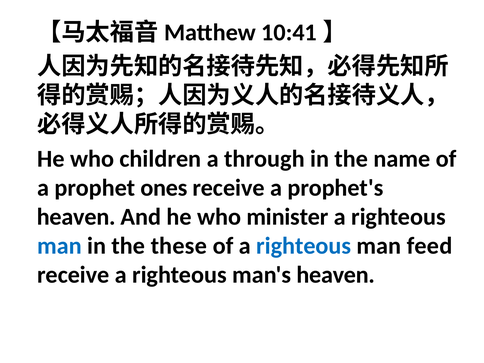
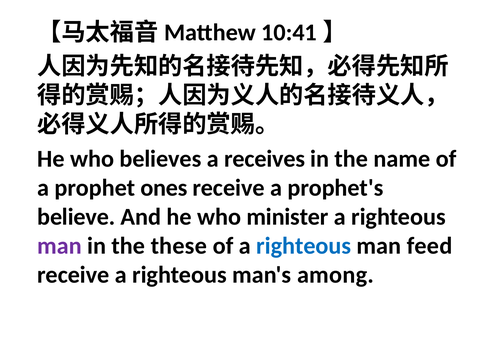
children: children -> believes
through: through -> receives
heaven at (76, 217): heaven -> believe
man at (60, 246) colour: blue -> purple
man's heaven: heaven -> among
